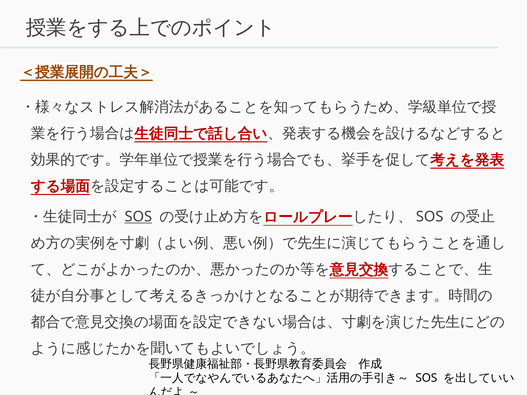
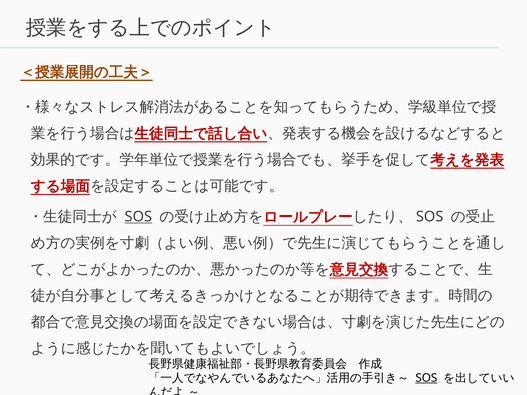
SOS at (426, 378) underline: none -> present
